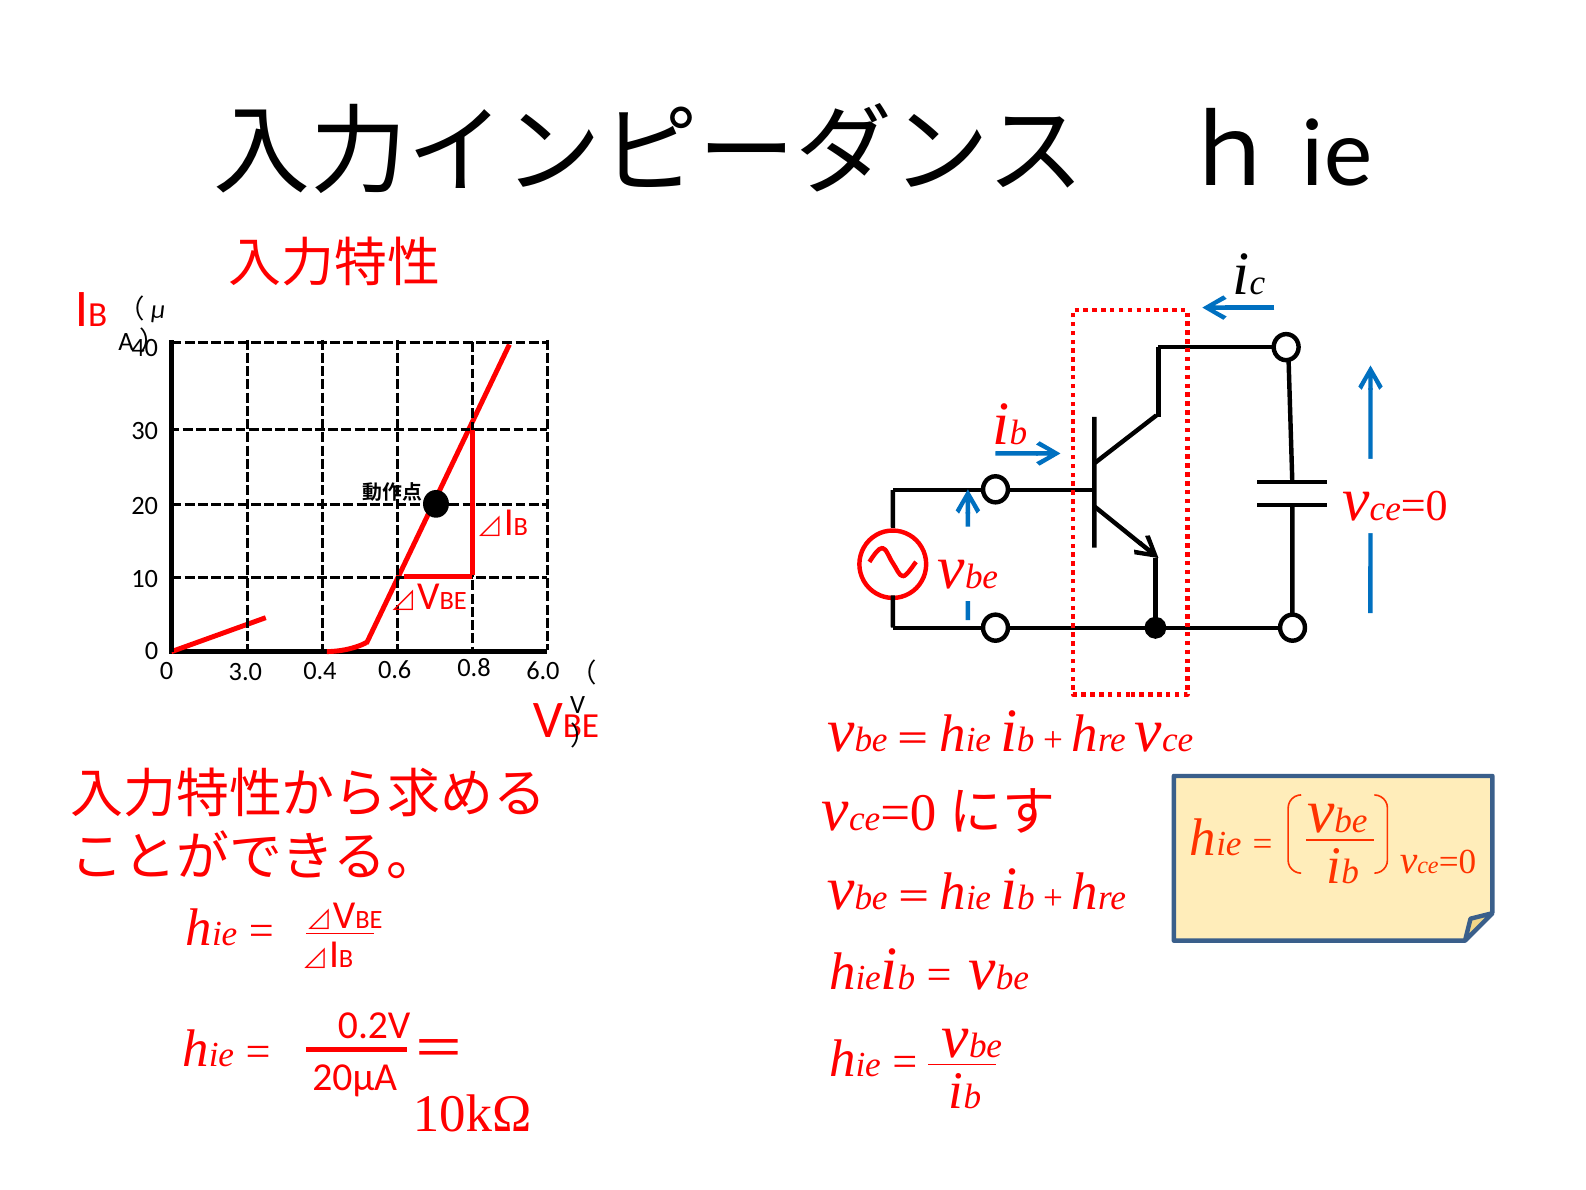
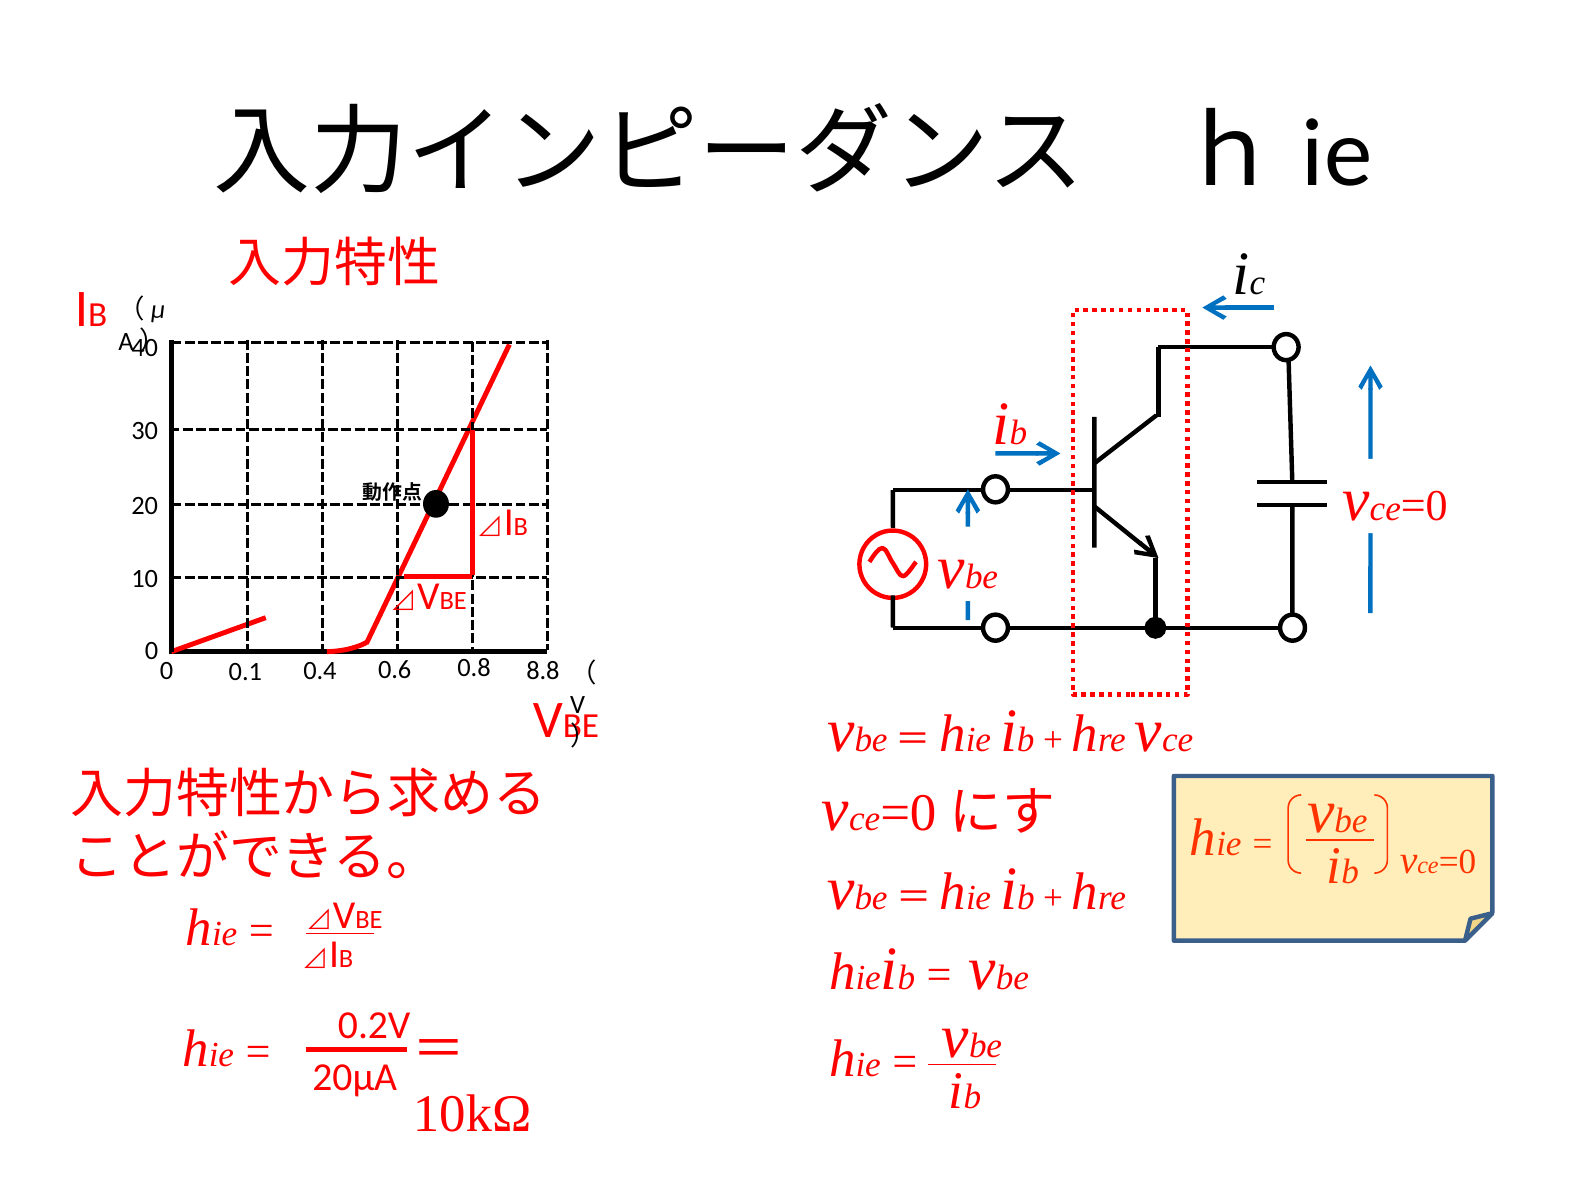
6.0: 6.0 -> 8.8
3.0: 3.0 -> 0.1
